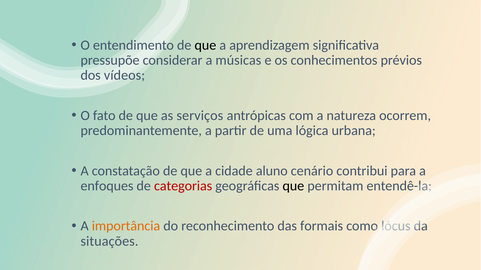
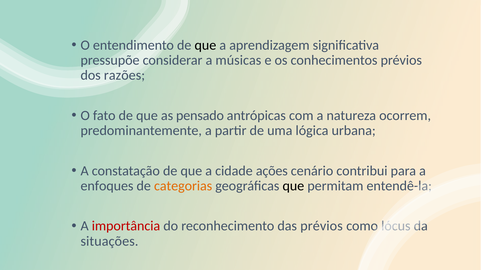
vídeos: vídeos -> razões
serviços: serviços -> pensado
aluno: aluno -> ações
categorias colour: red -> orange
importância colour: orange -> red
das formais: formais -> prévios
